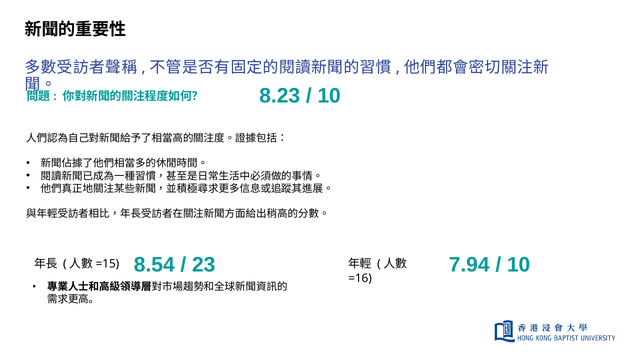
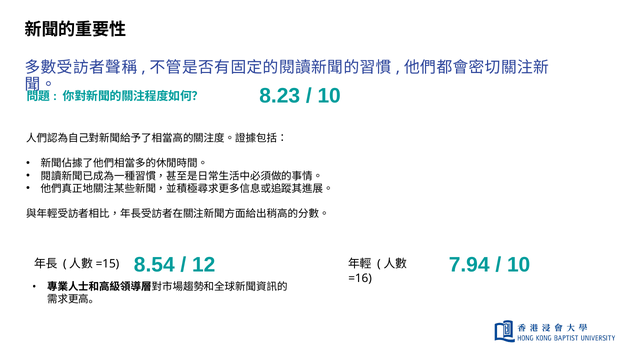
23: 23 -> 12
